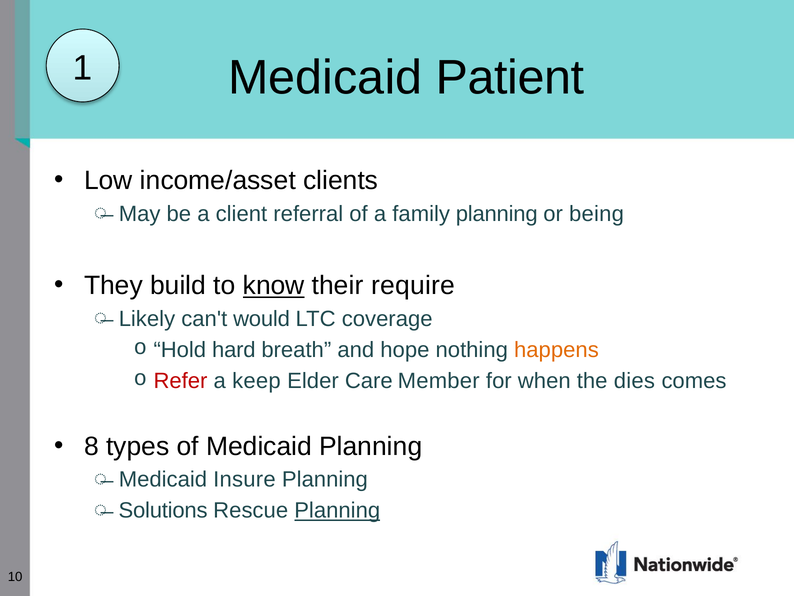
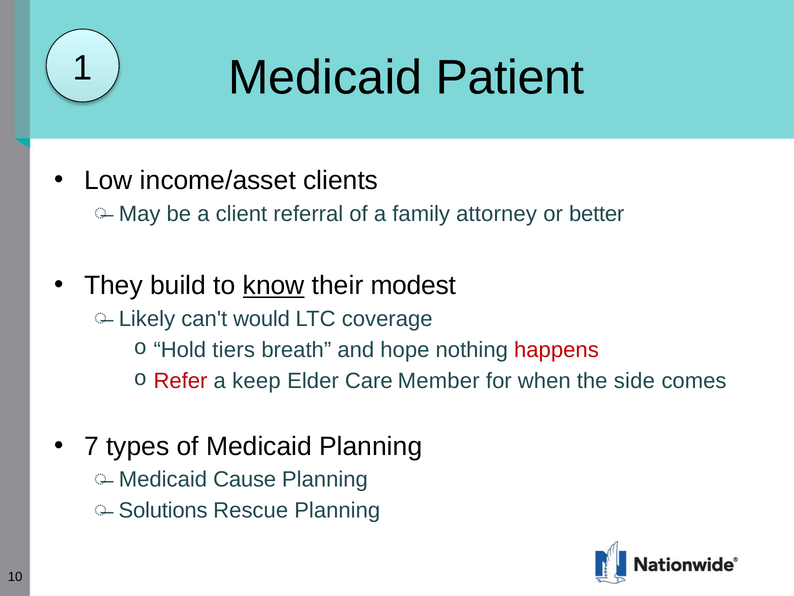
family planning: planning -> attorney
being: being -> better
require: require -> modest
hard: hard -> tiers
happens colour: orange -> red
dies: dies -> side
8: 8 -> 7
Insure: Insure -> Cause
Planning at (337, 510) underline: present -> none
